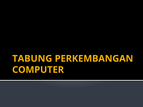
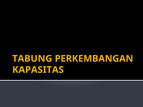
COMPUTER: COMPUTER -> KAPASITAS
